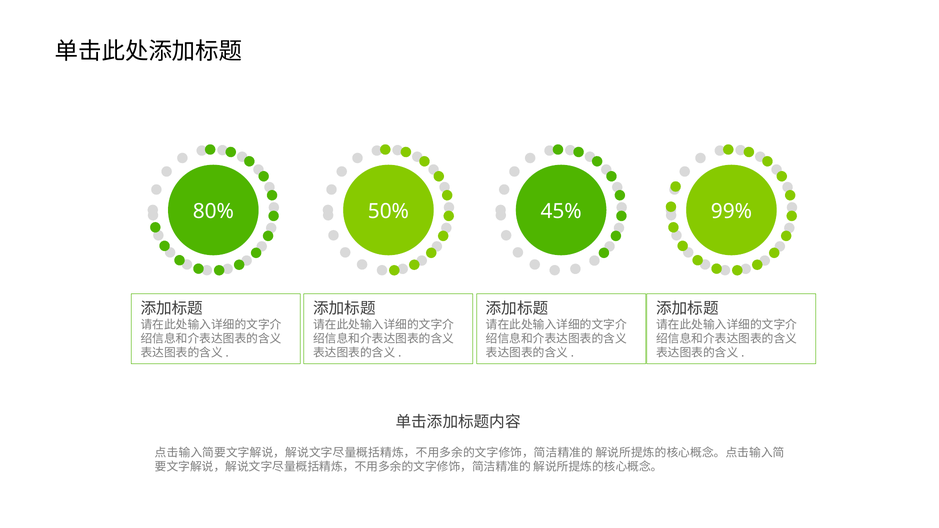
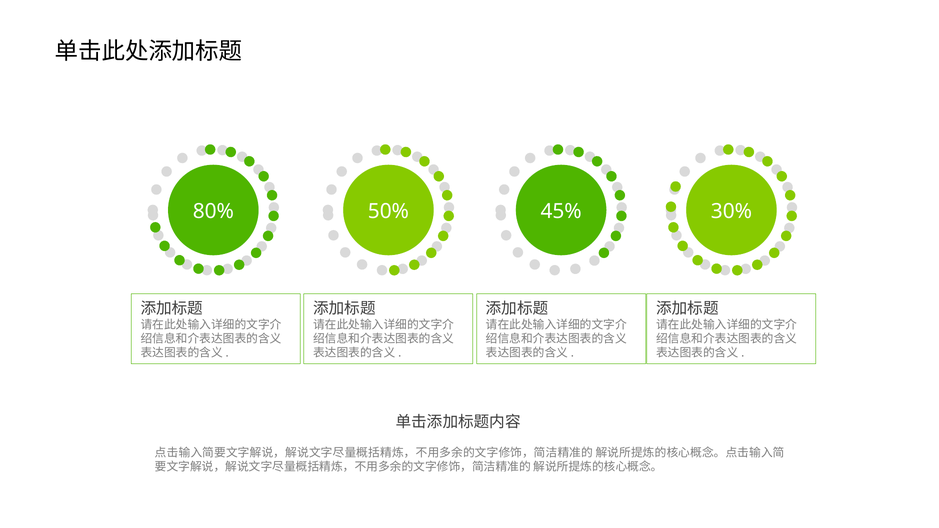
99%: 99% -> 30%
